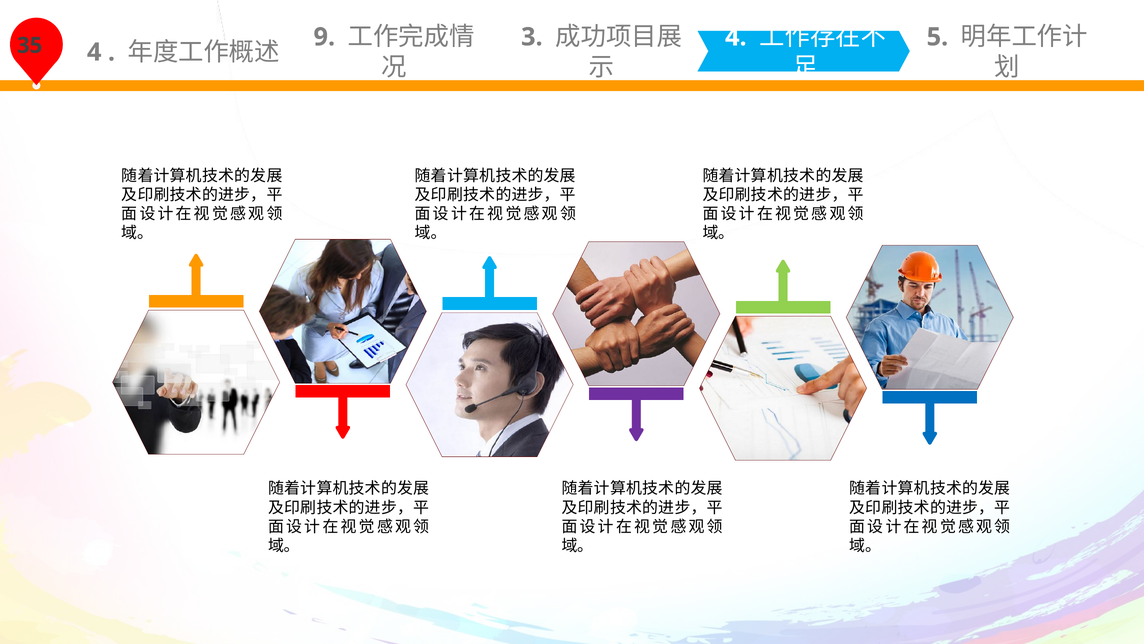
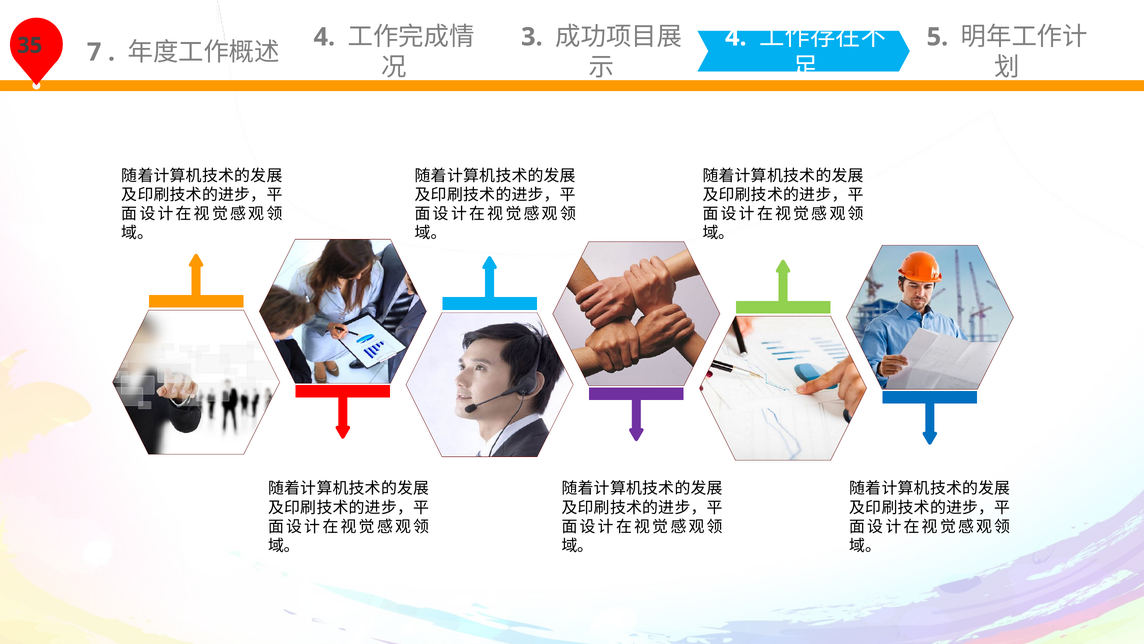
4 at (94, 52): 4 -> 7
9 at (324, 37): 9 -> 4
